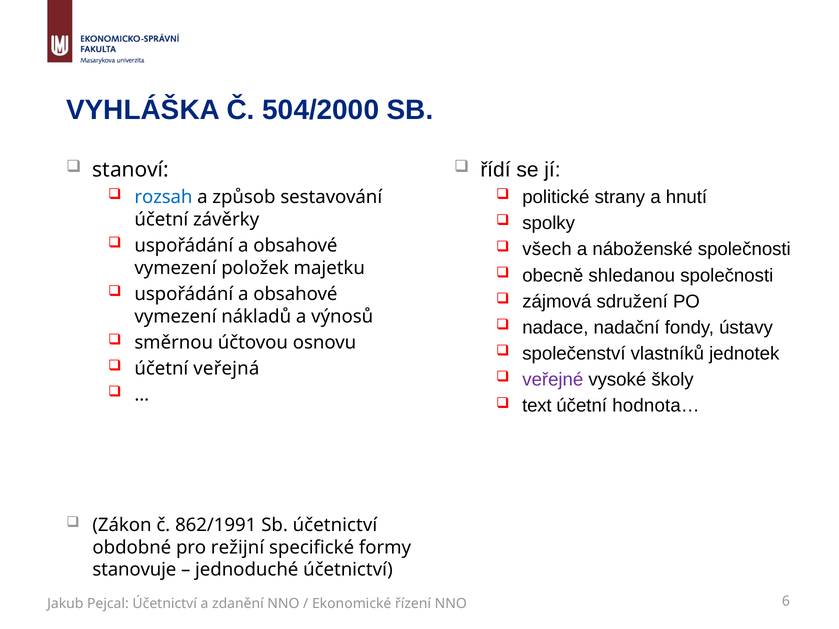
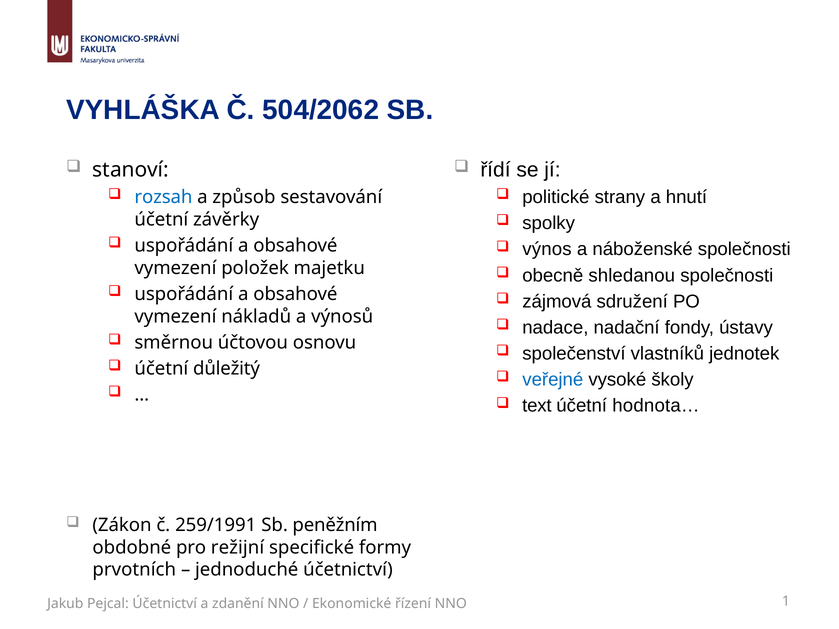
504/2000: 504/2000 -> 504/2062
všech: všech -> výnos
veřejná: veřejná -> důležitý
veřejné colour: purple -> blue
862/1991: 862/1991 -> 259/1991
Sb účetnictví: účetnictví -> peněžním
stanovuje: stanovuje -> prvotních
6: 6 -> 1
